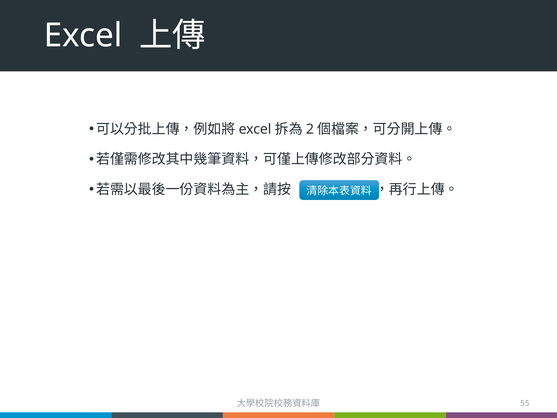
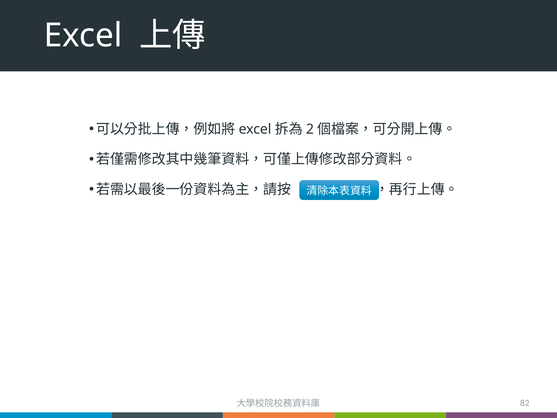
55: 55 -> 82
